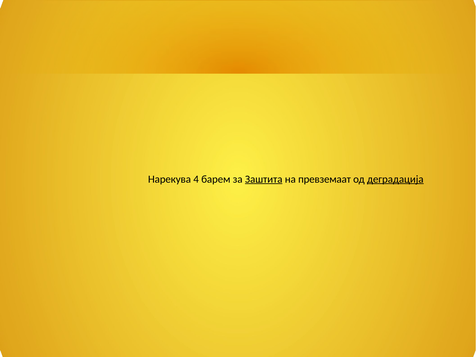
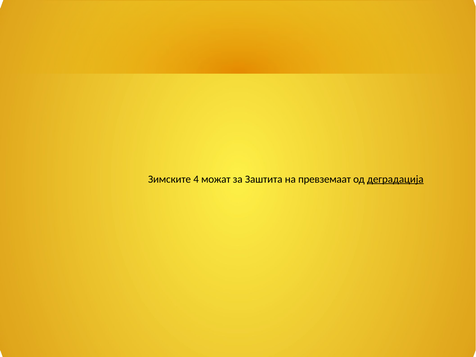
Нарекува: Нарекува -> Зимските
барем: барем -> можат
Заштита underline: present -> none
